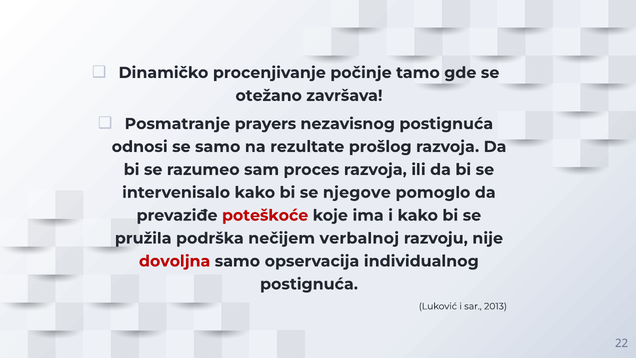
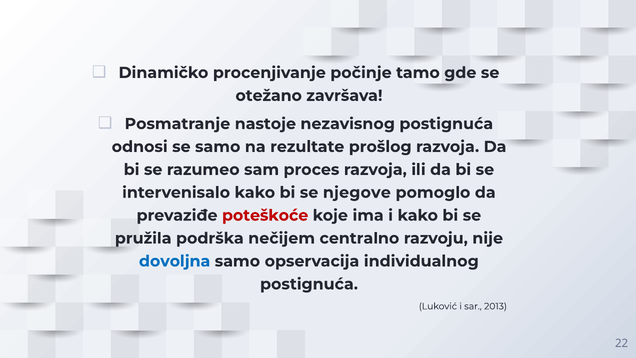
prayers: prayers -> nastoje
verbalnoj: verbalnoj -> centralno
dovoljna colour: red -> blue
